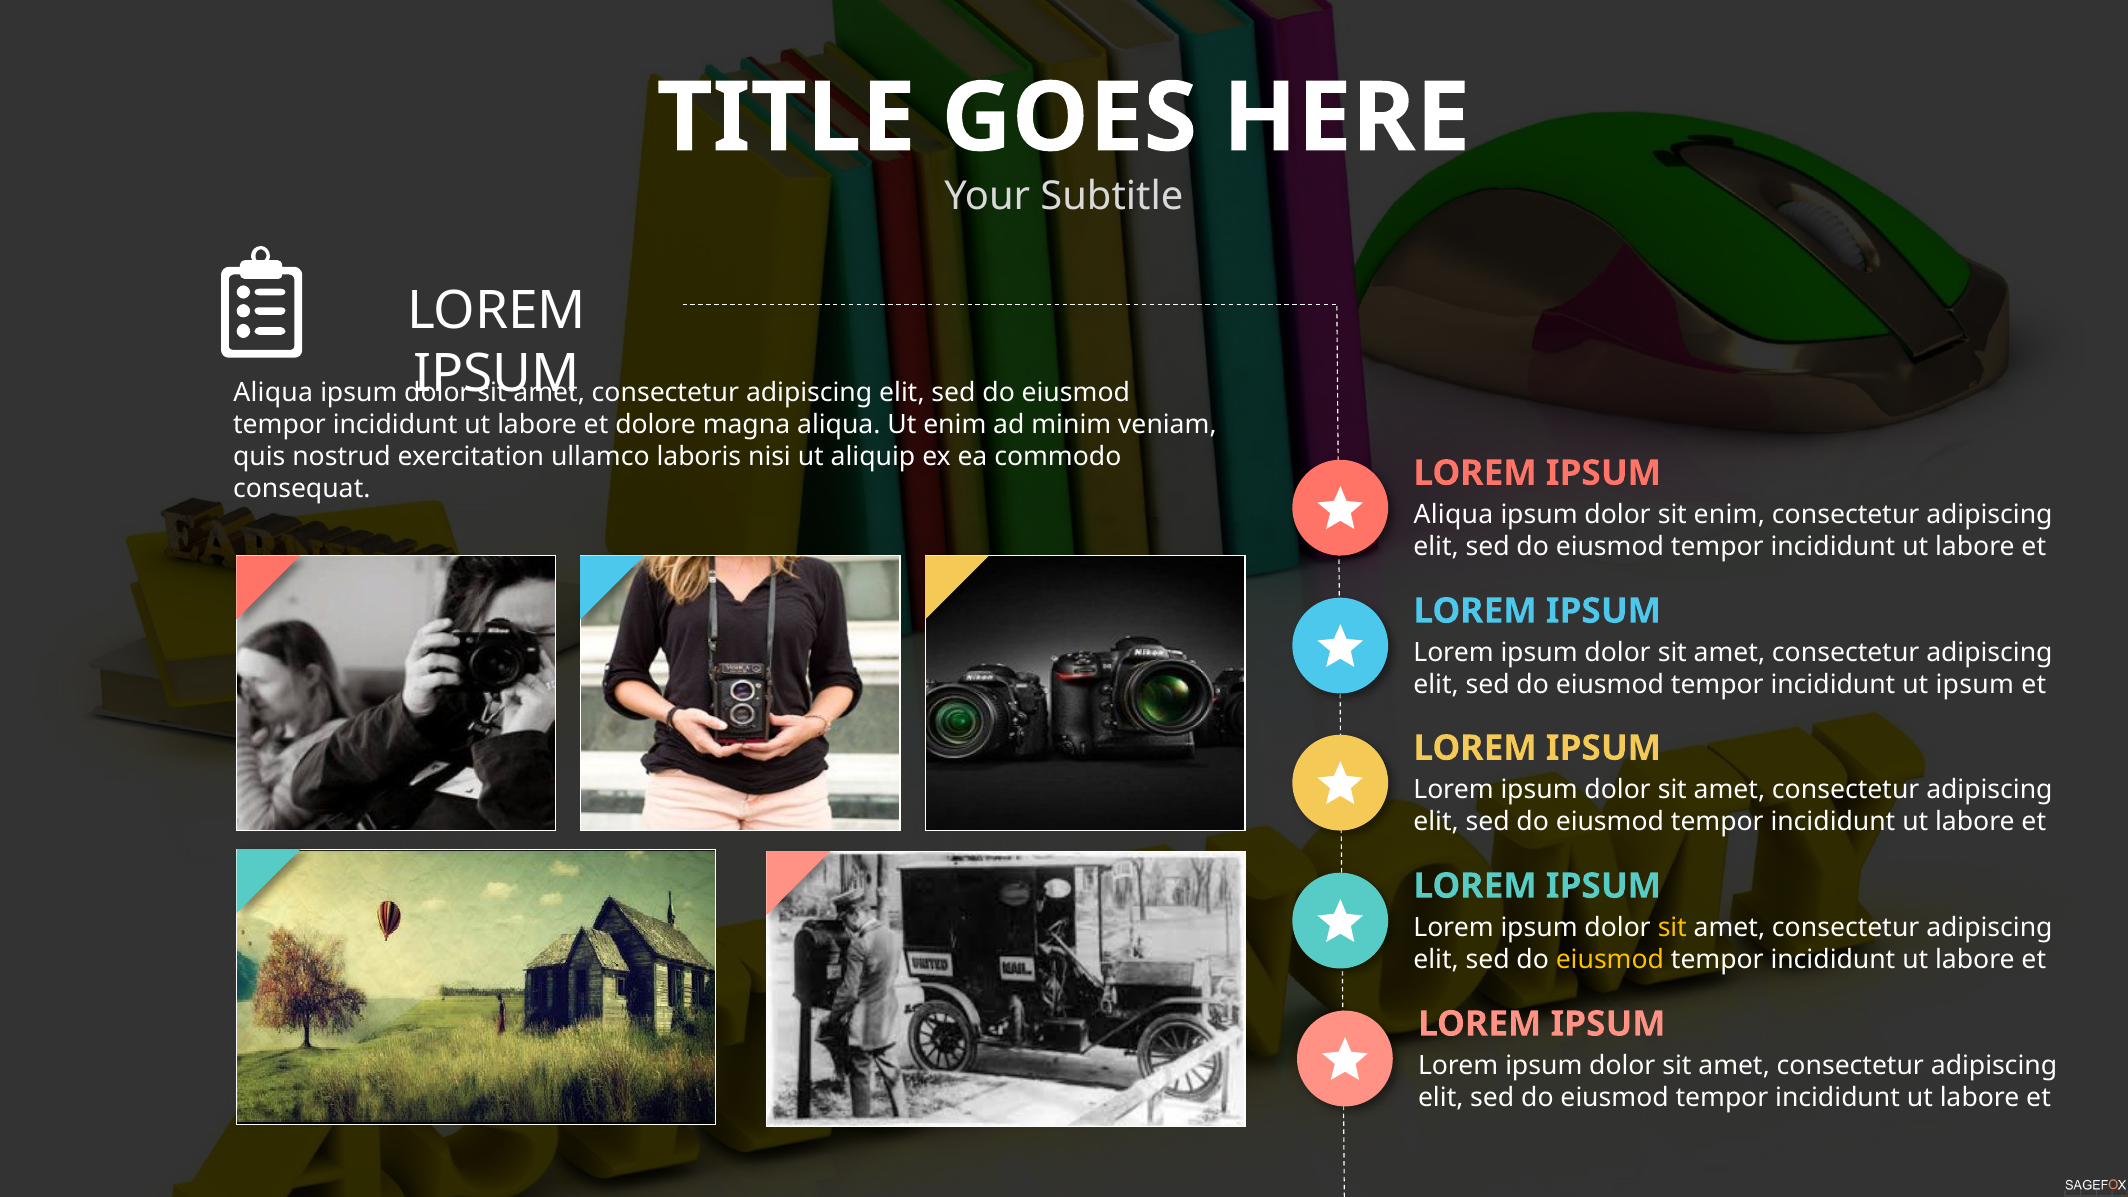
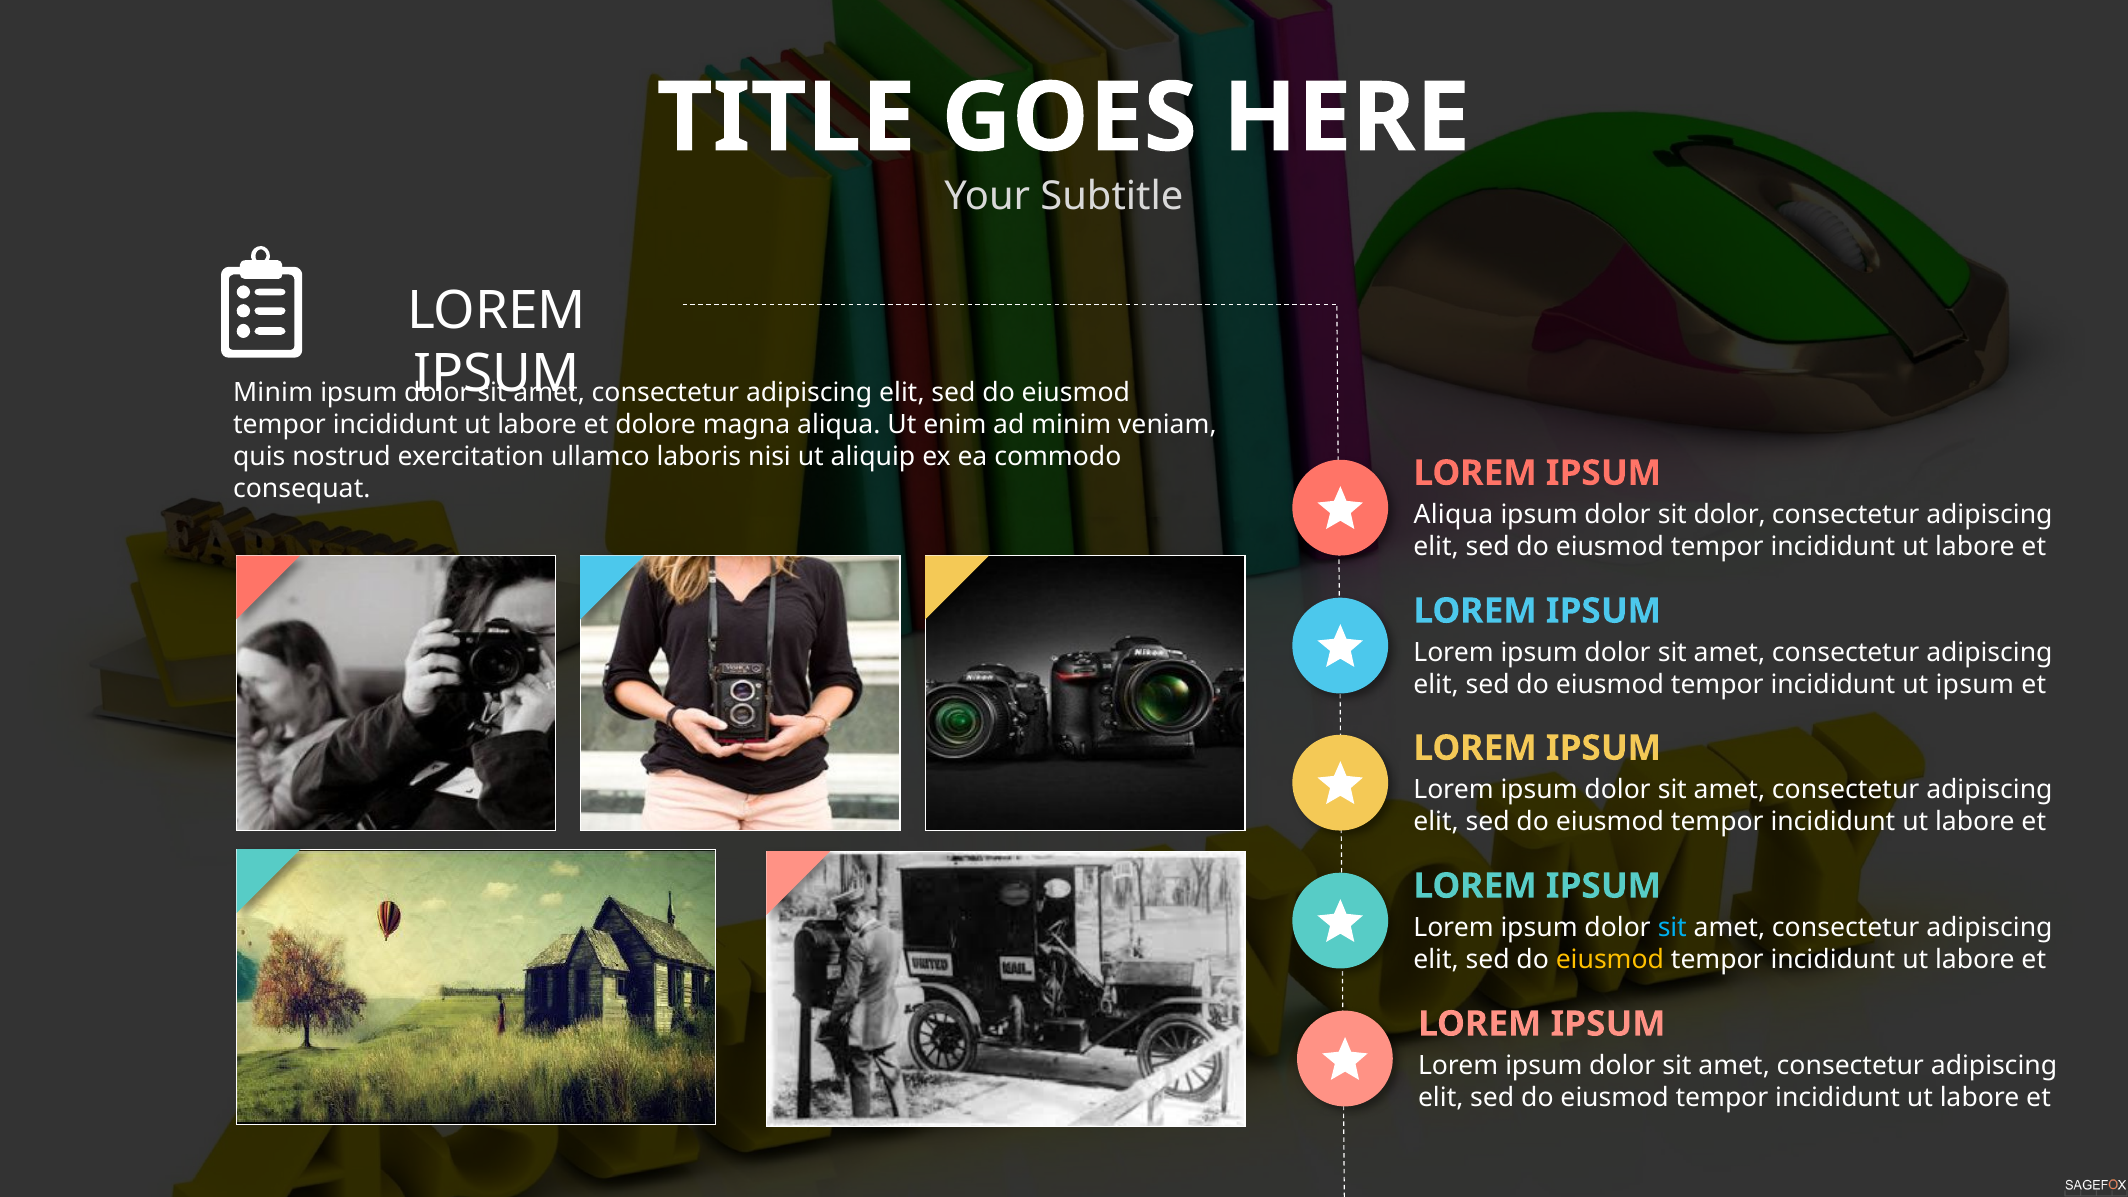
Aliqua at (273, 393): Aliqua -> Minim
sit enim: enim -> dolor
sit at (1672, 928) colour: yellow -> light blue
